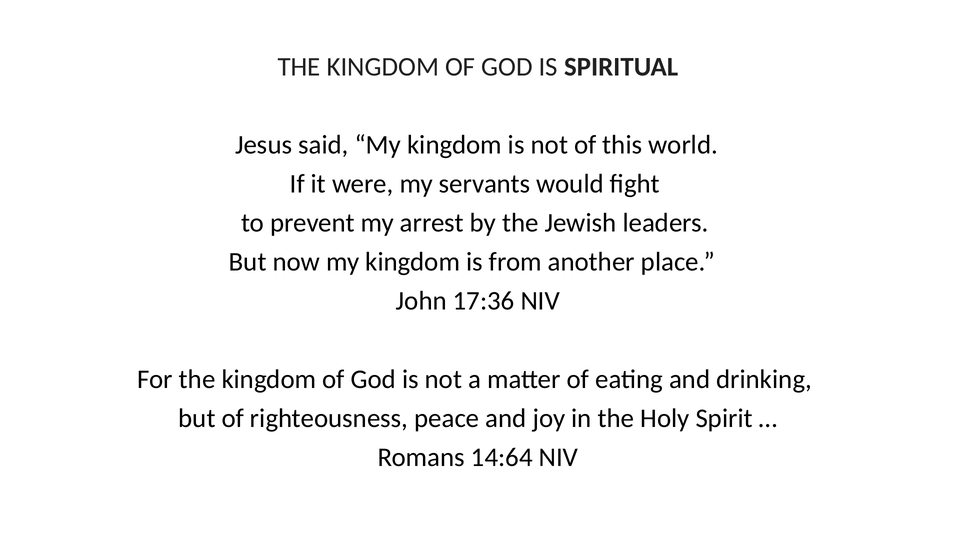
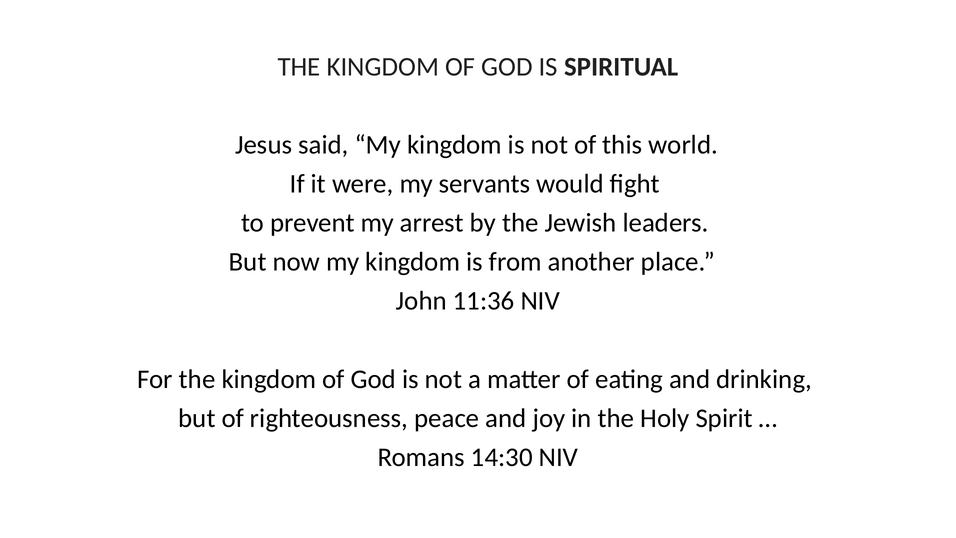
17:36: 17:36 -> 11:36
14:64: 14:64 -> 14:30
